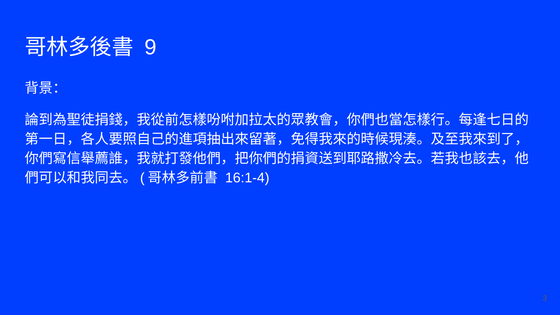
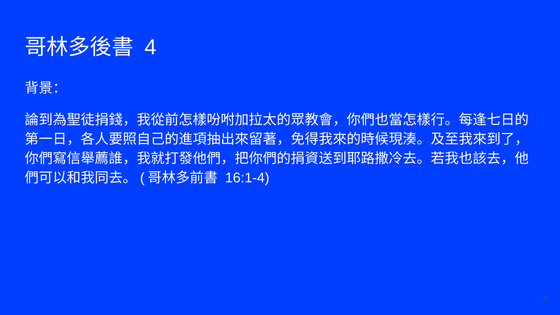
9: 9 -> 4
